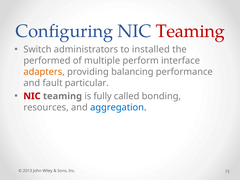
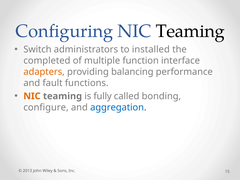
Teaming at (190, 31) colour: red -> black
performed: performed -> completed
perform: perform -> function
particular: particular -> functions
NIC at (32, 96) colour: red -> orange
resources: resources -> configure
